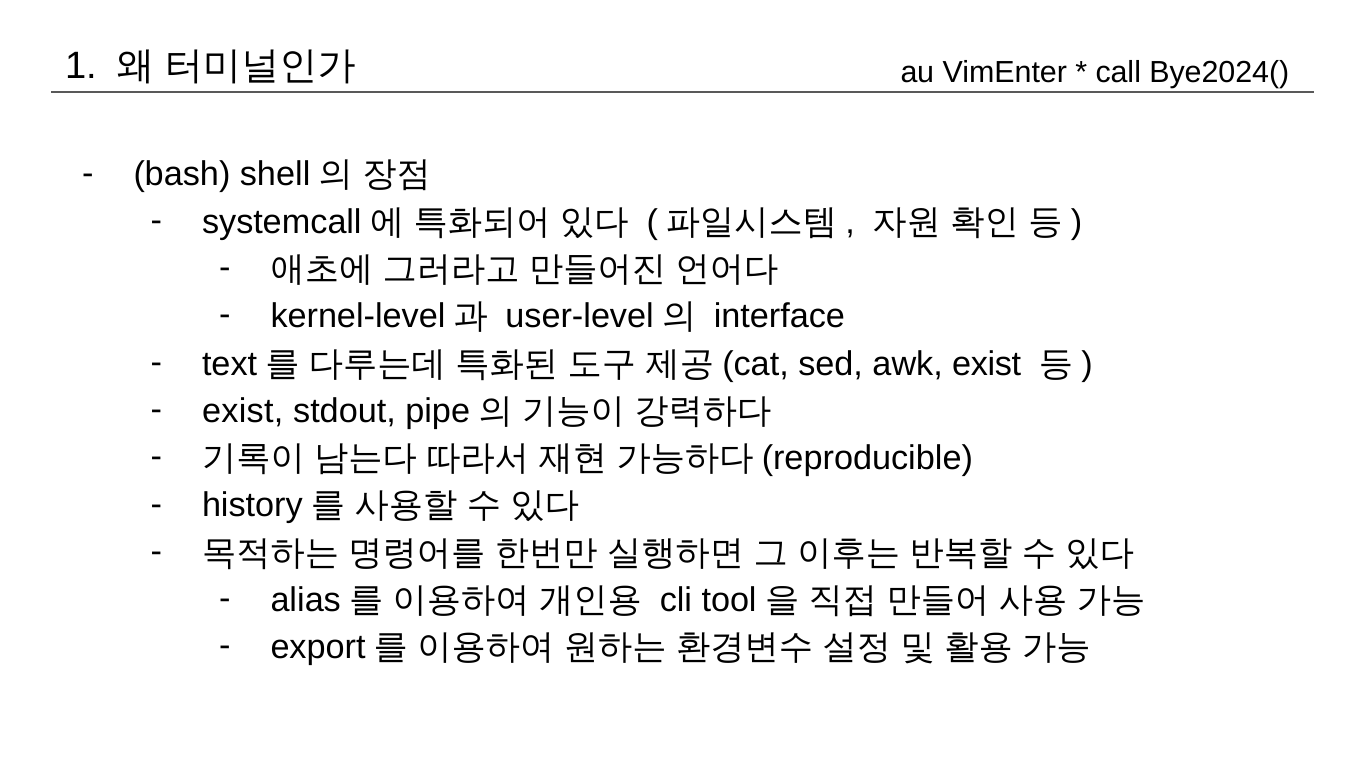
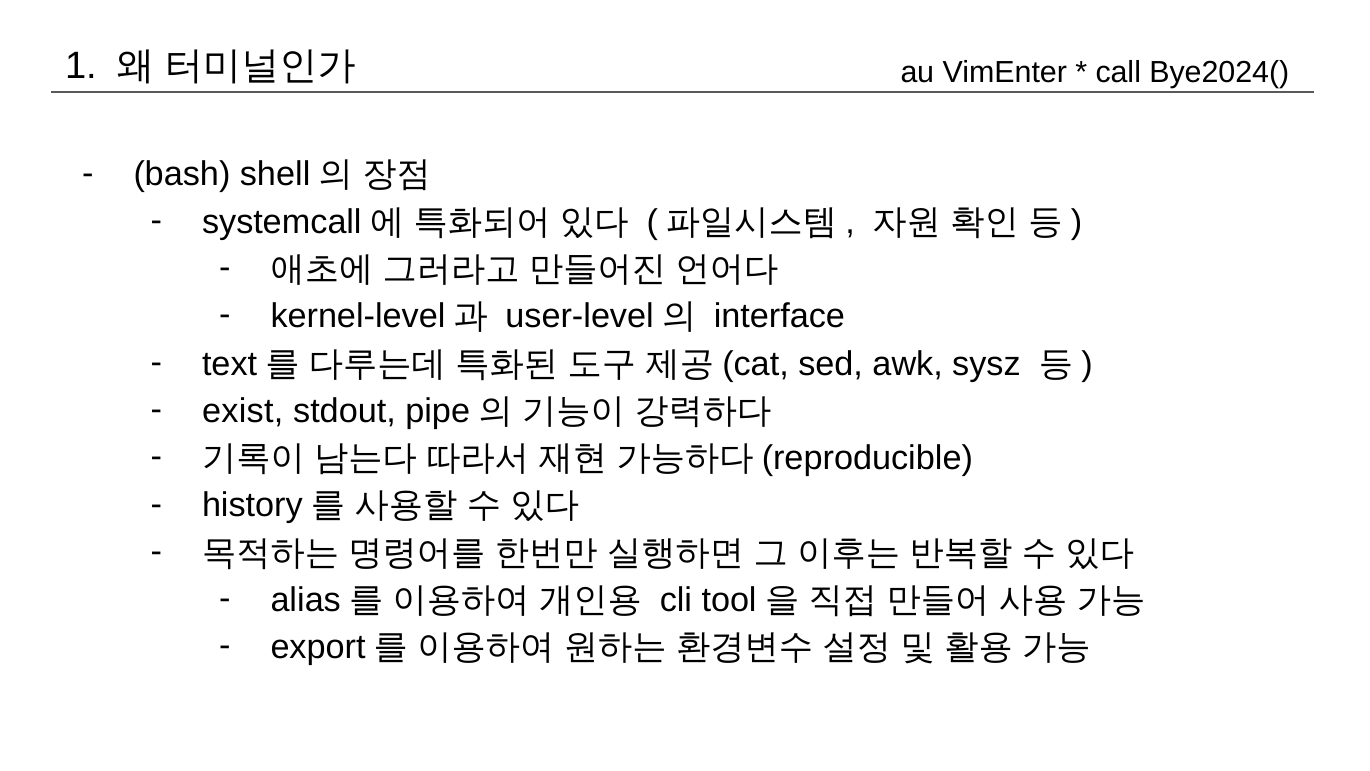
awk exist: exist -> sysz
